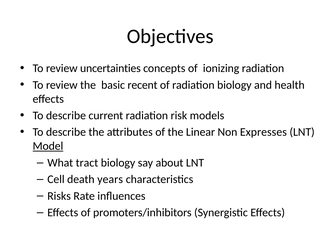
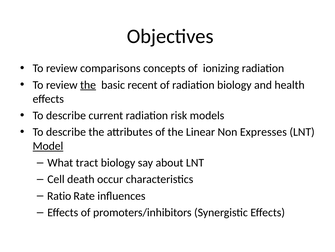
uncertainties: uncertainties -> comparisons
the at (88, 85) underline: none -> present
years: years -> occur
Risks: Risks -> Ratio
